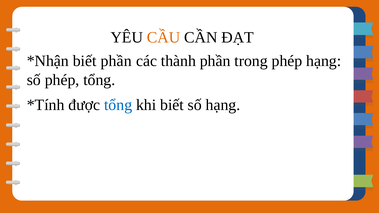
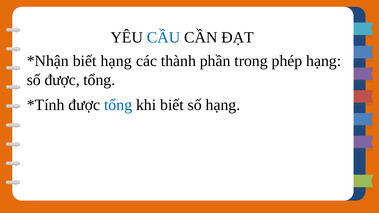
CẦU colour: orange -> blue
biết phần: phần -> hạng
số phép: phép -> được
